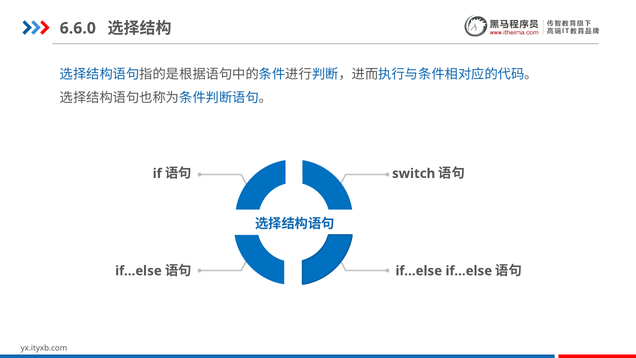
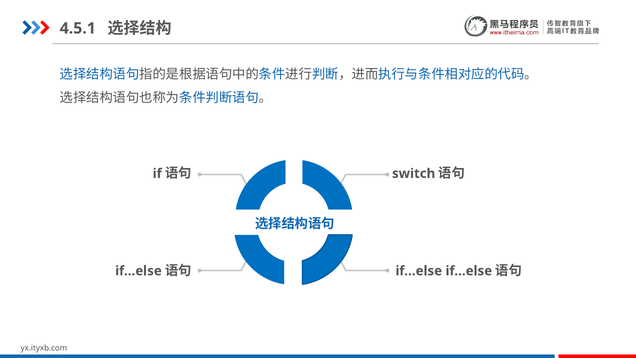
6.6.0: 6.6.0 -> 4.5.1
